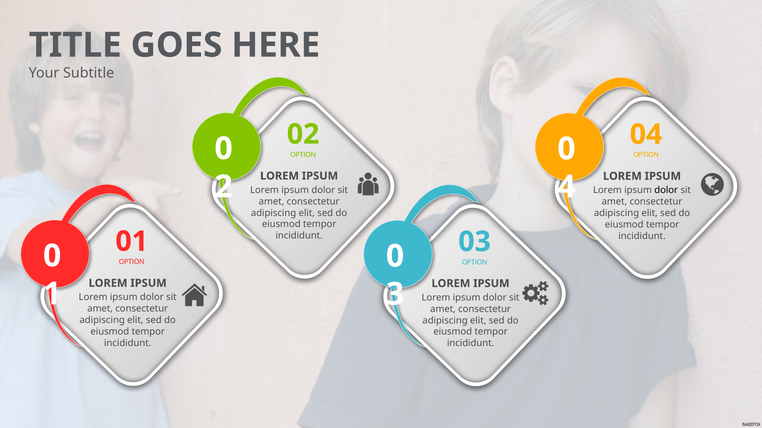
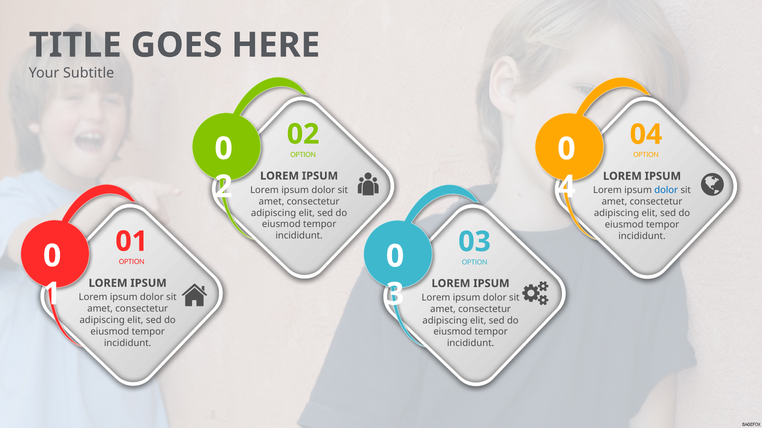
dolor at (666, 191) colour: black -> blue
